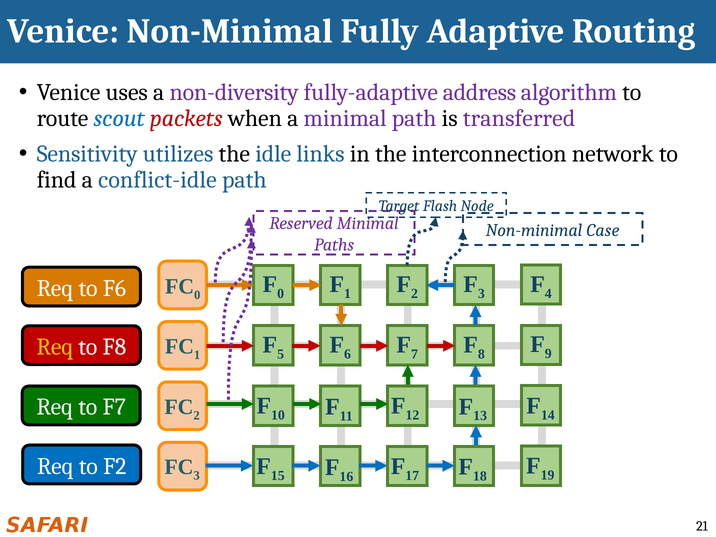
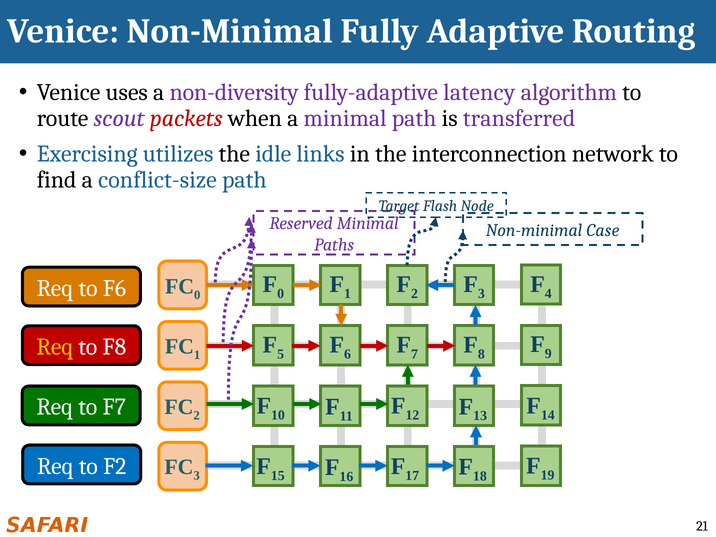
address: address -> latency
scout colour: blue -> purple
Sensitivity: Sensitivity -> Exercising
conflict-idle: conflict-idle -> conflict-size
